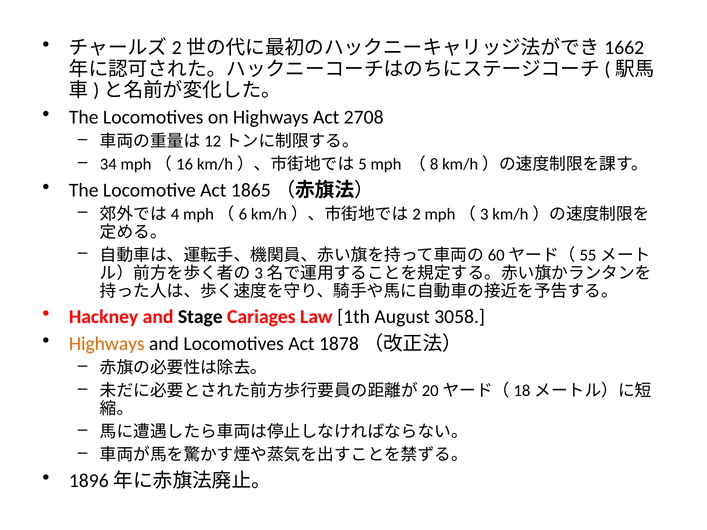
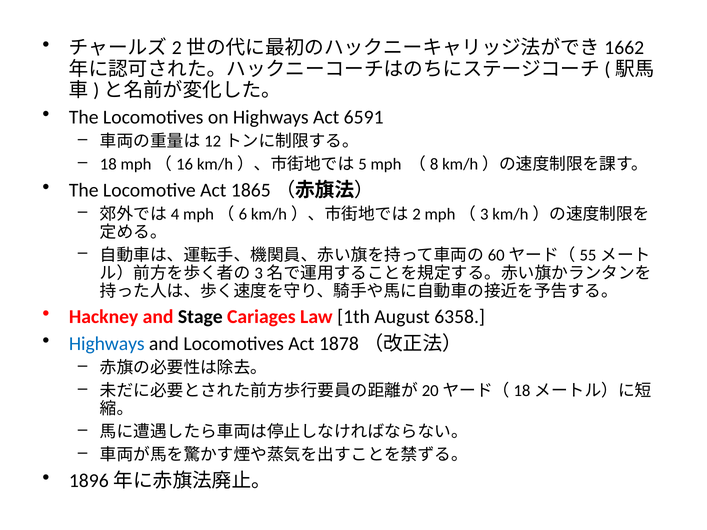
2708: 2708 -> 6591
34: 34 -> 18
3058: 3058 -> 6358
Highways at (107, 344) colour: orange -> blue
